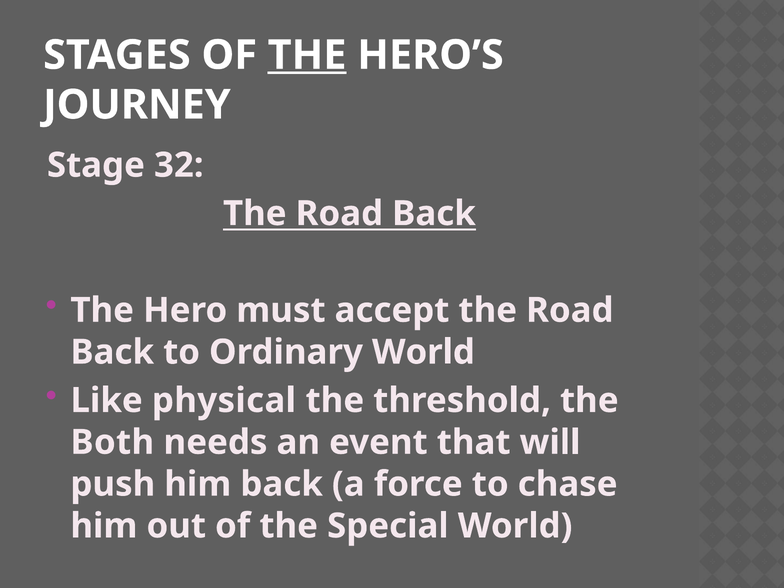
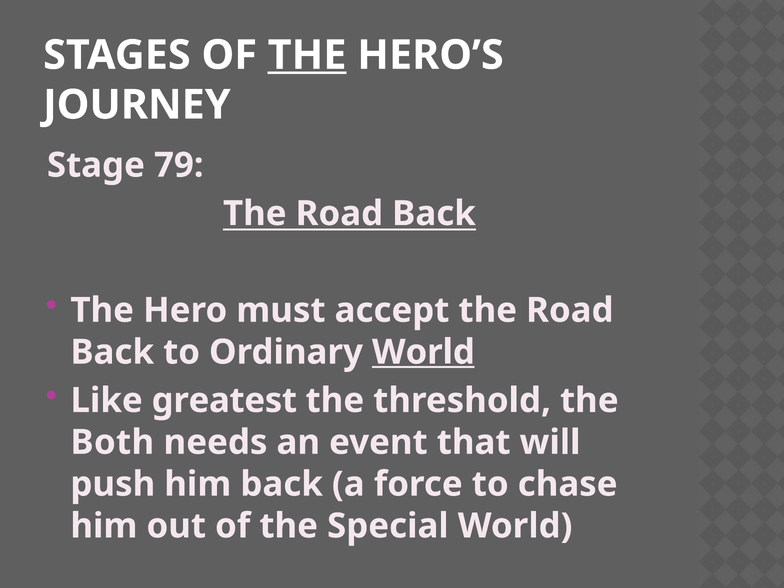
32: 32 -> 79
World at (423, 352) underline: none -> present
physical: physical -> greatest
